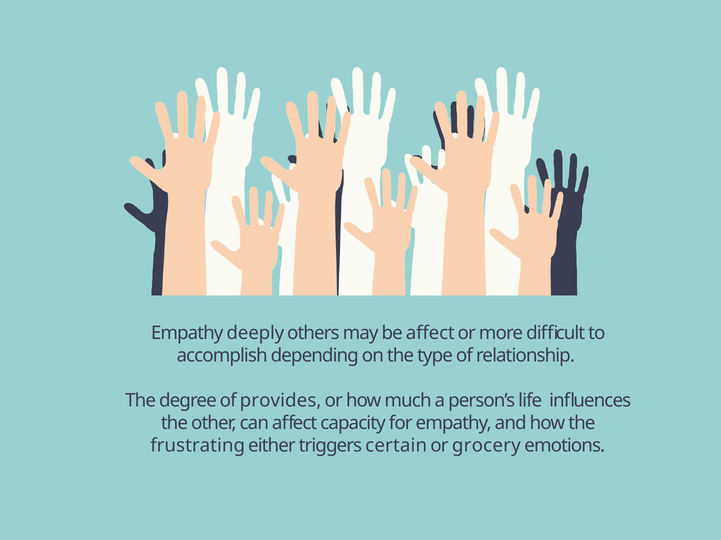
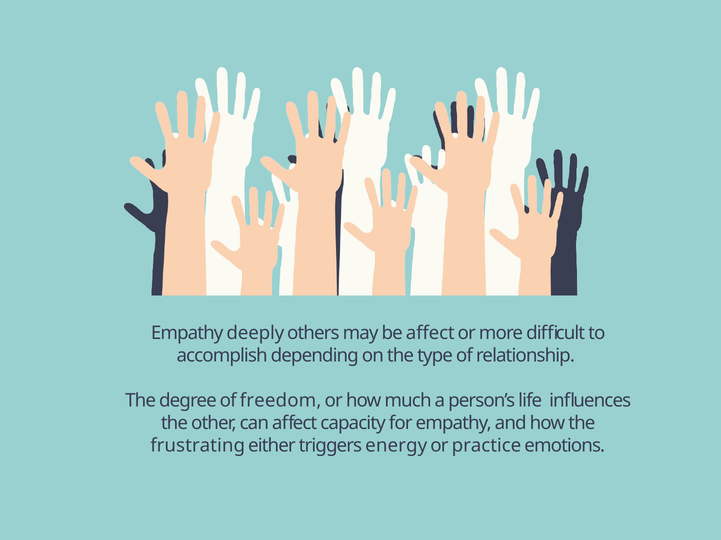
provides: provides -> freedom
certain: certain -> energy
grocery: grocery -> practice
